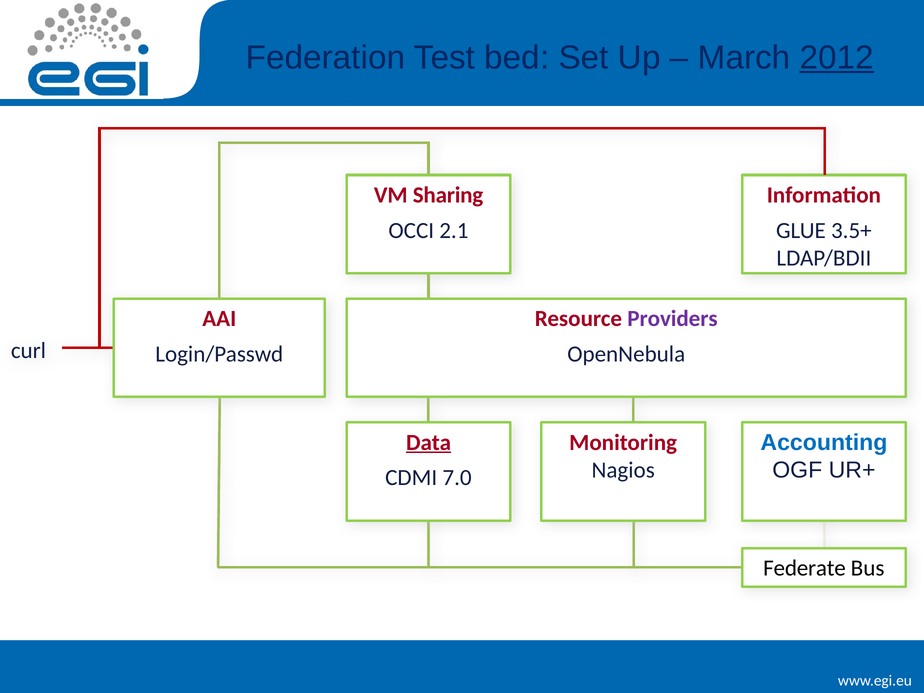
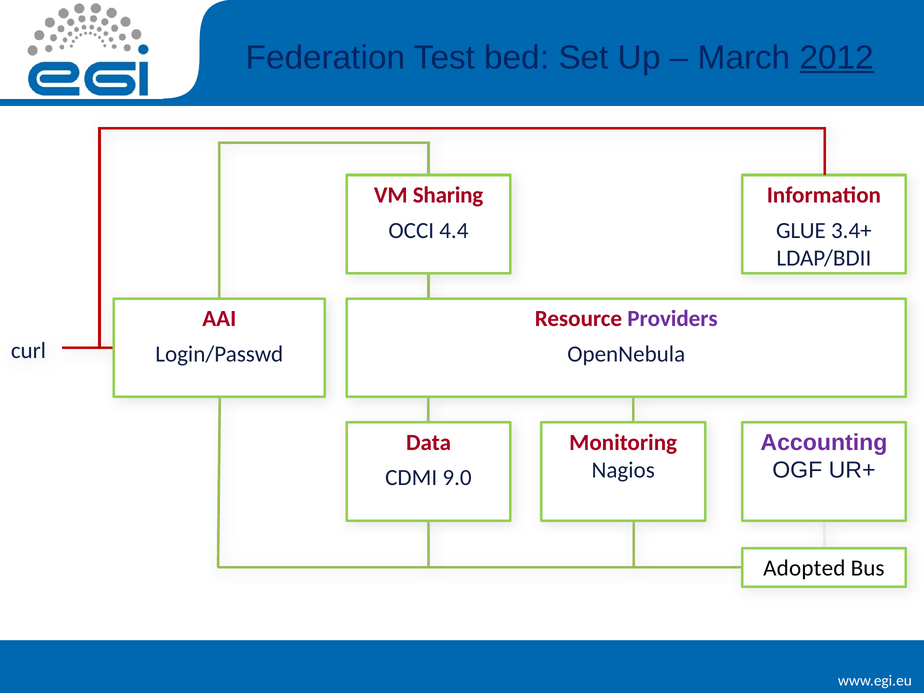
2.1: 2.1 -> 4.4
3.5+: 3.5+ -> 3.4+
Accounting colour: blue -> purple
Data underline: present -> none
7.0: 7.0 -> 9.0
Federate: Federate -> Adopted
